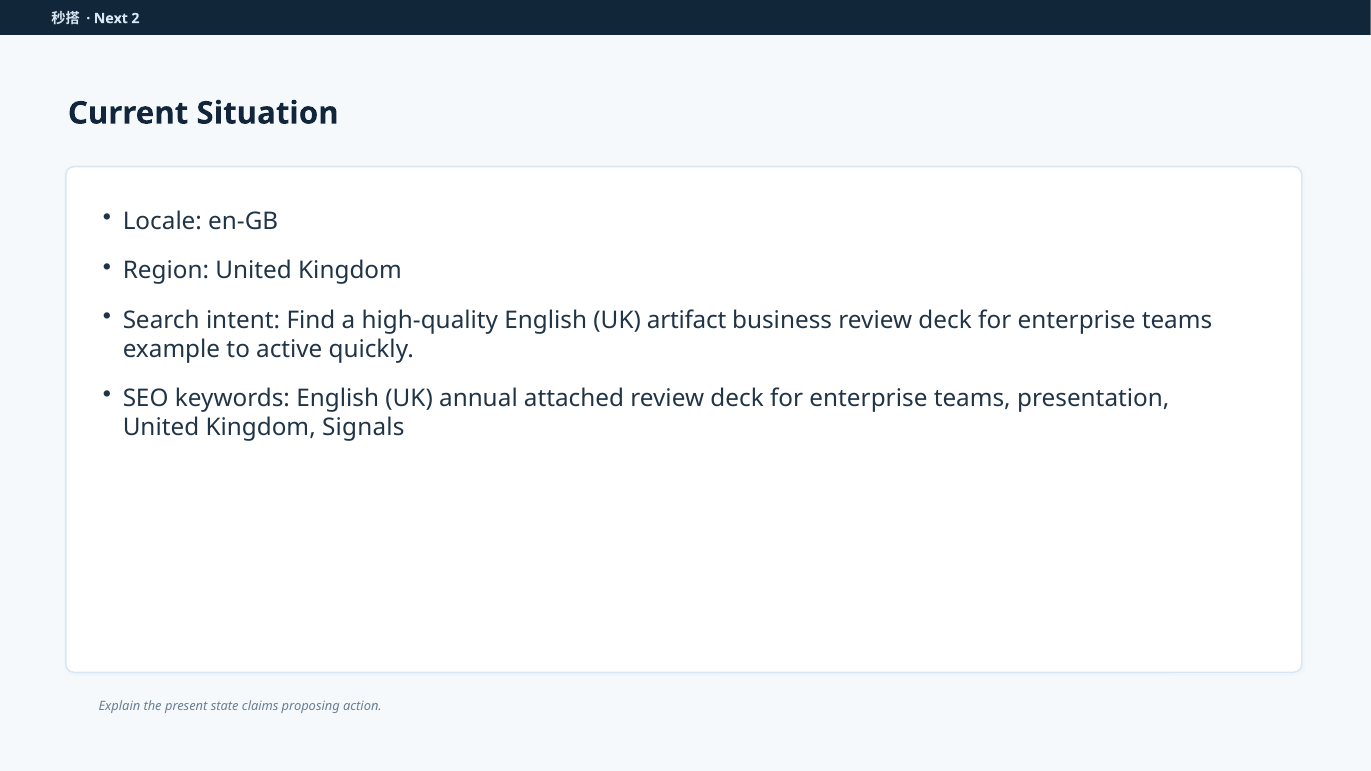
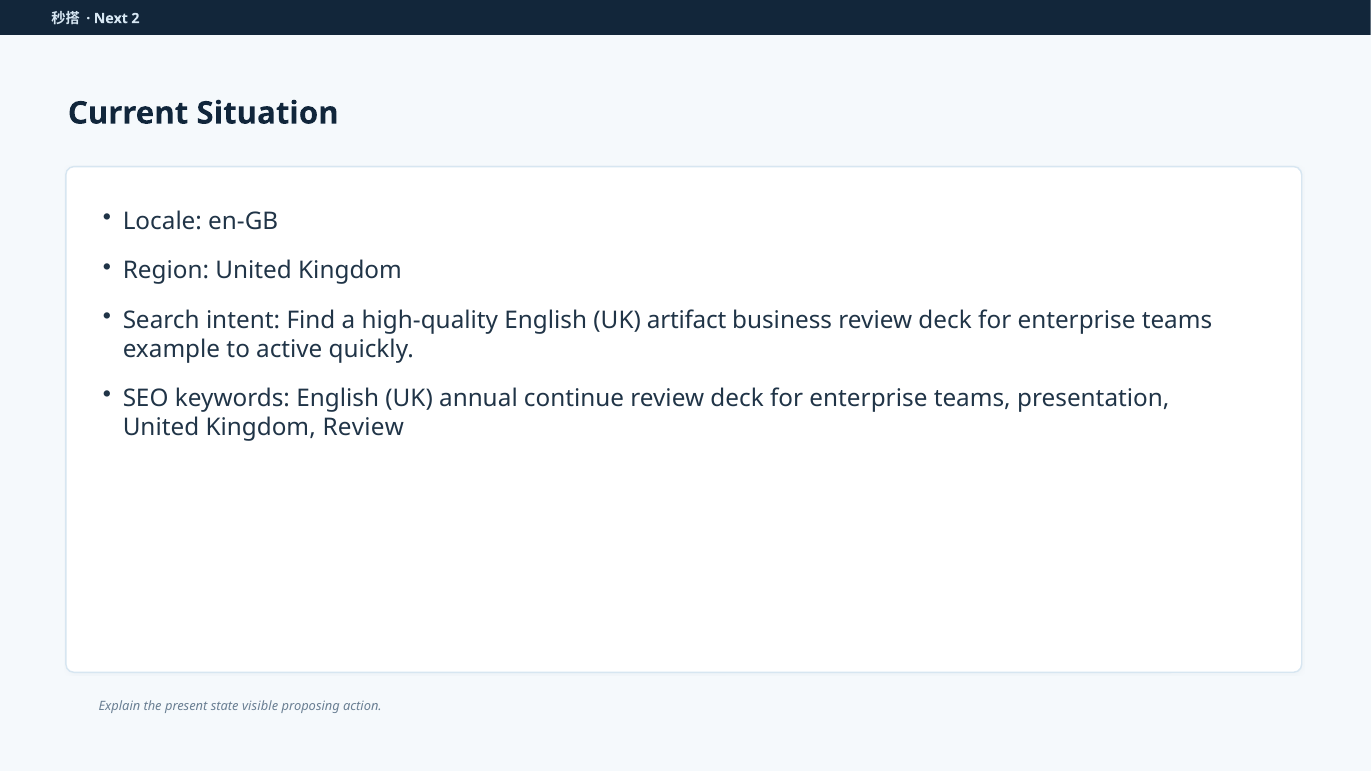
attached: attached -> continue
Kingdom Signals: Signals -> Review
claims: claims -> visible
